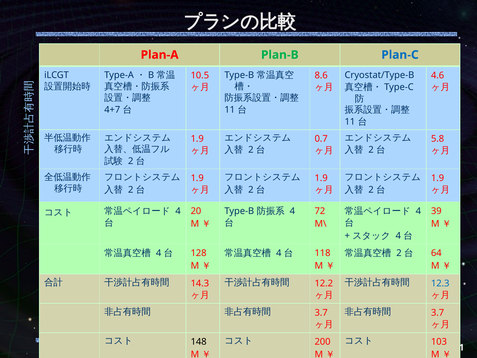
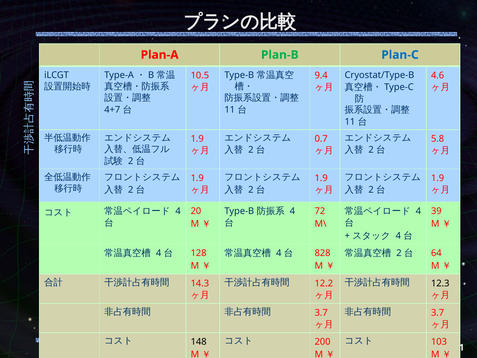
8.6: 8.6 -> 9.4
118: 118 -> 828
12.3 colour: blue -> black
